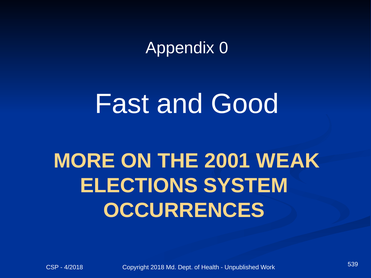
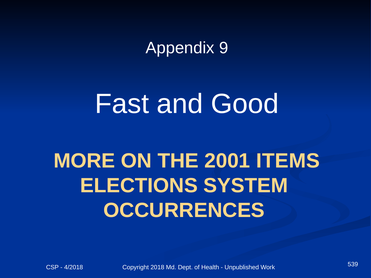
0: 0 -> 9
WEAK: WEAK -> ITEMS
